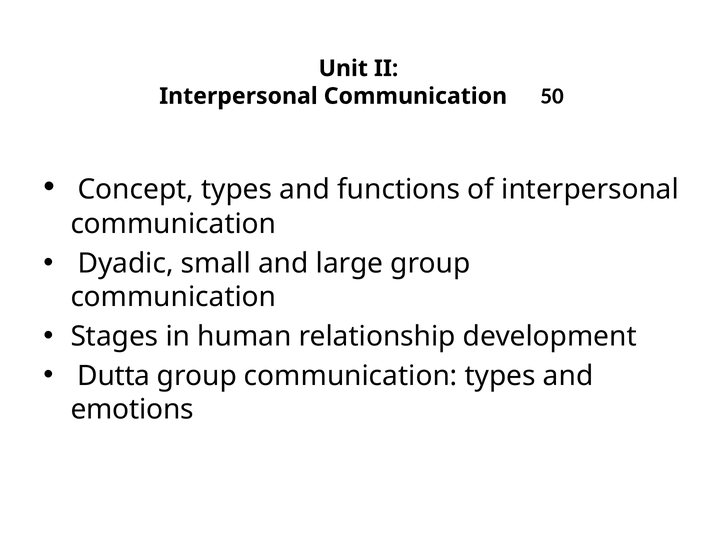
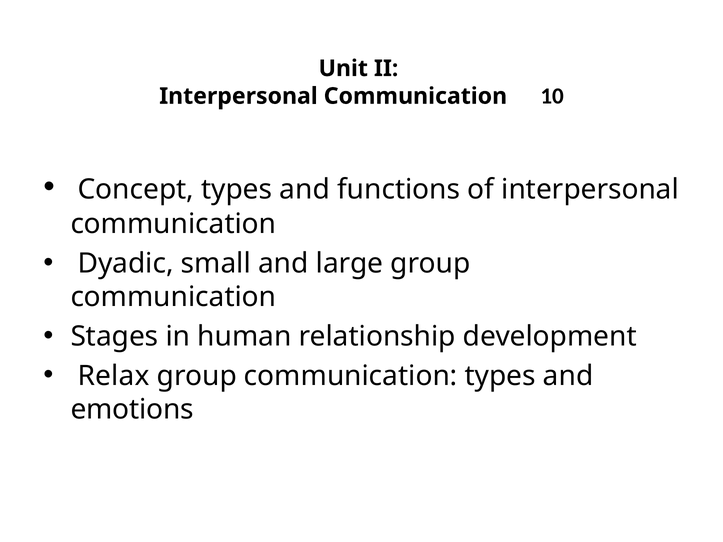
50: 50 -> 10
Dutta: Dutta -> Relax
